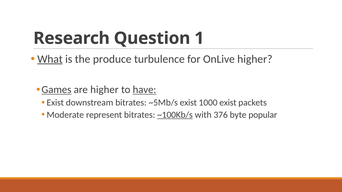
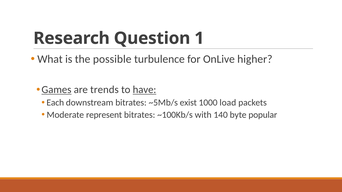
What underline: present -> none
produce: produce -> possible
are higher: higher -> trends
Exist at (55, 103): Exist -> Each
1000 exist: exist -> load
~100Kb/s underline: present -> none
376: 376 -> 140
